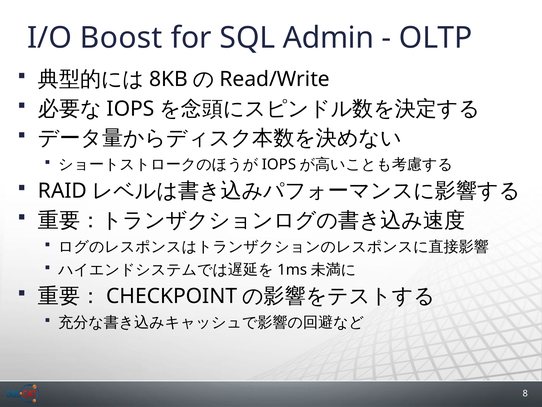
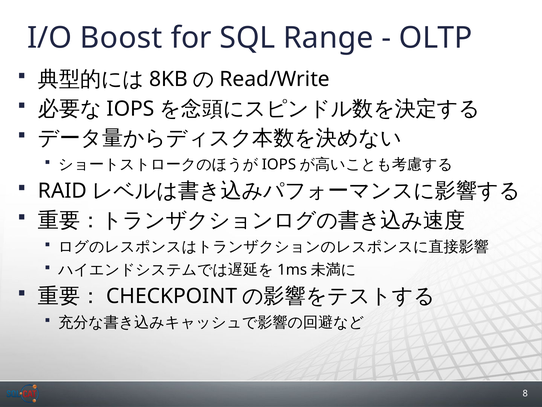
Admin: Admin -> Range
